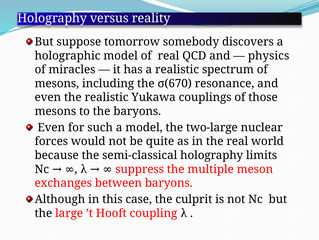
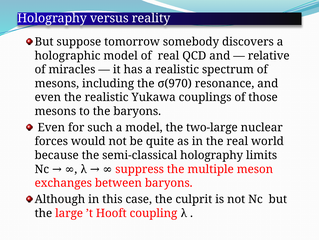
physics: physics -> relative
σ(670: σ(670 -> σ(970
